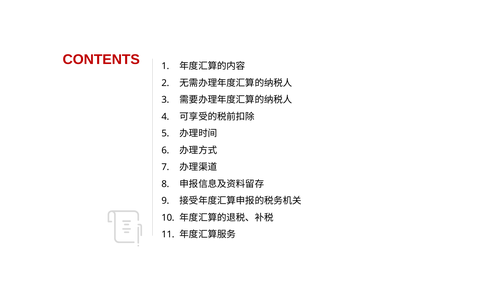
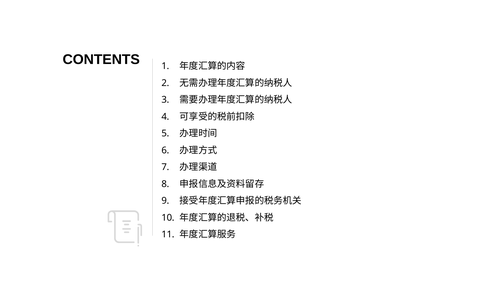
CONTENTS colour: red -> black
